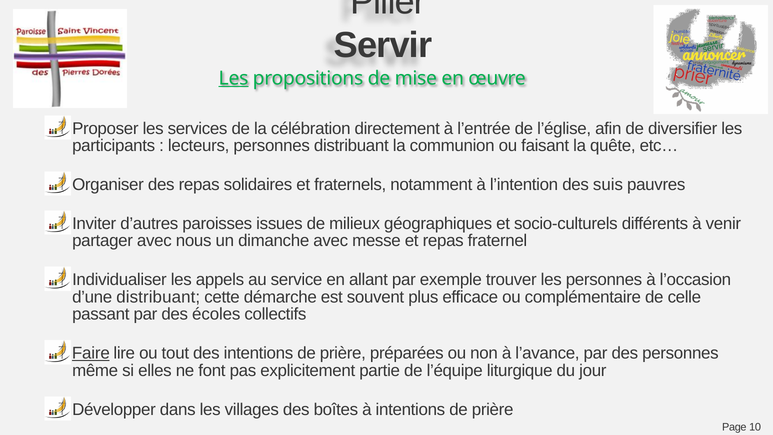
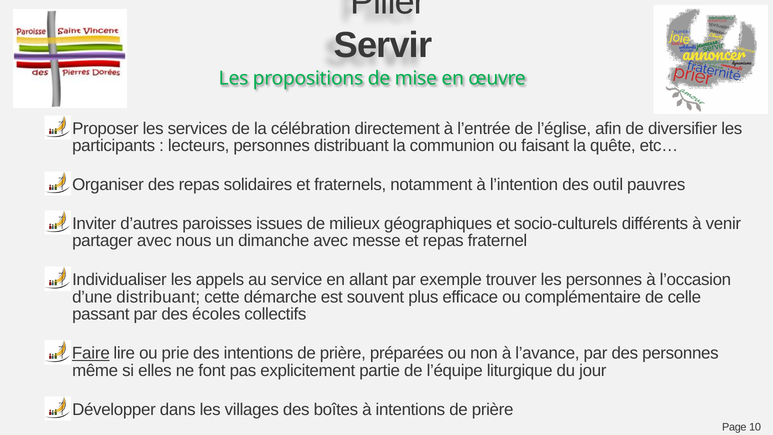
Les at (234, 78) underline: present -> none
suis: suis -> outil
tout: tout -> prie
